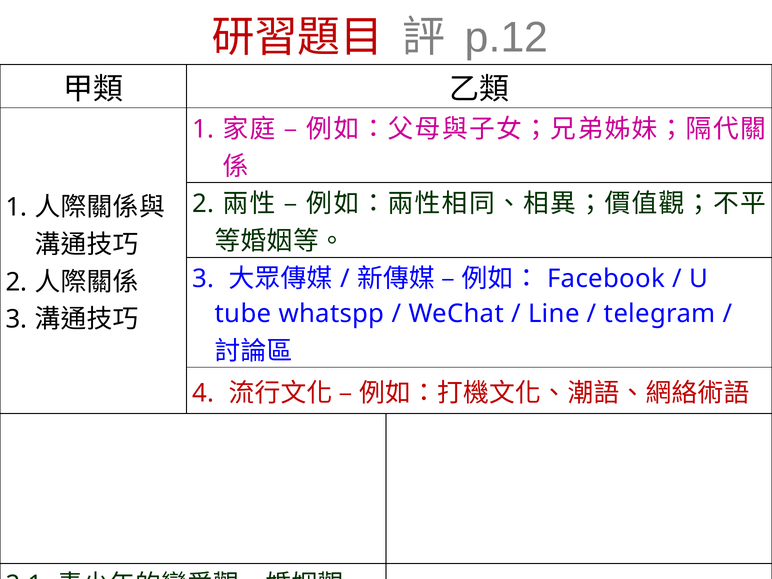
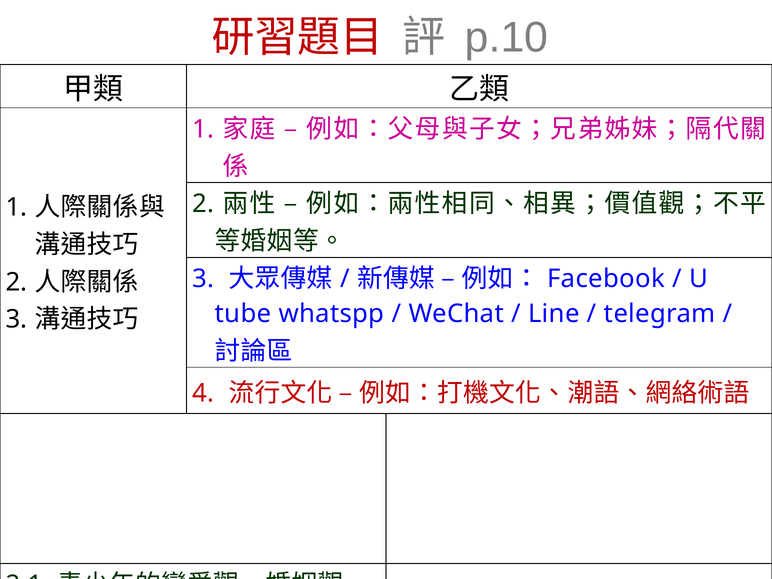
p.12: p.12 -> p.10
